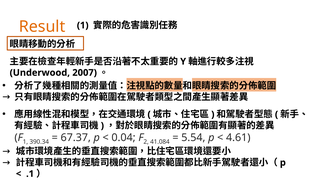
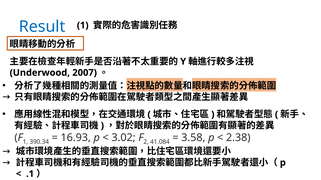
Result colour: orange -> blue
67.37: 67.37 -> 16.93
0.04: 0.04 -> 3.02
5.54: 5.54 -> 3.58
4.61: 4.61 -> 2.38
